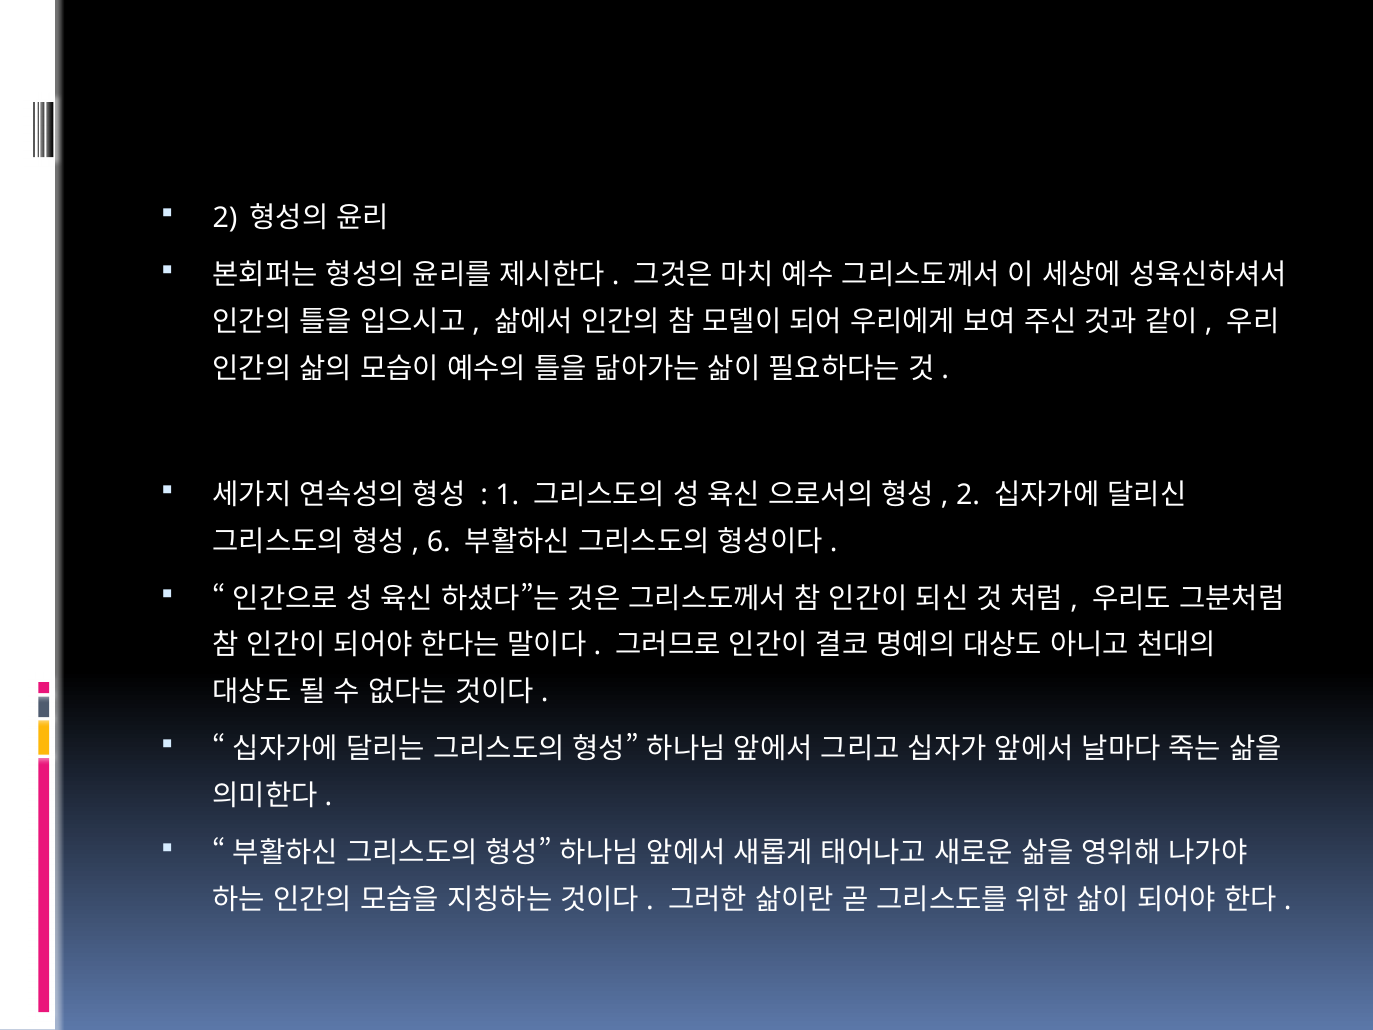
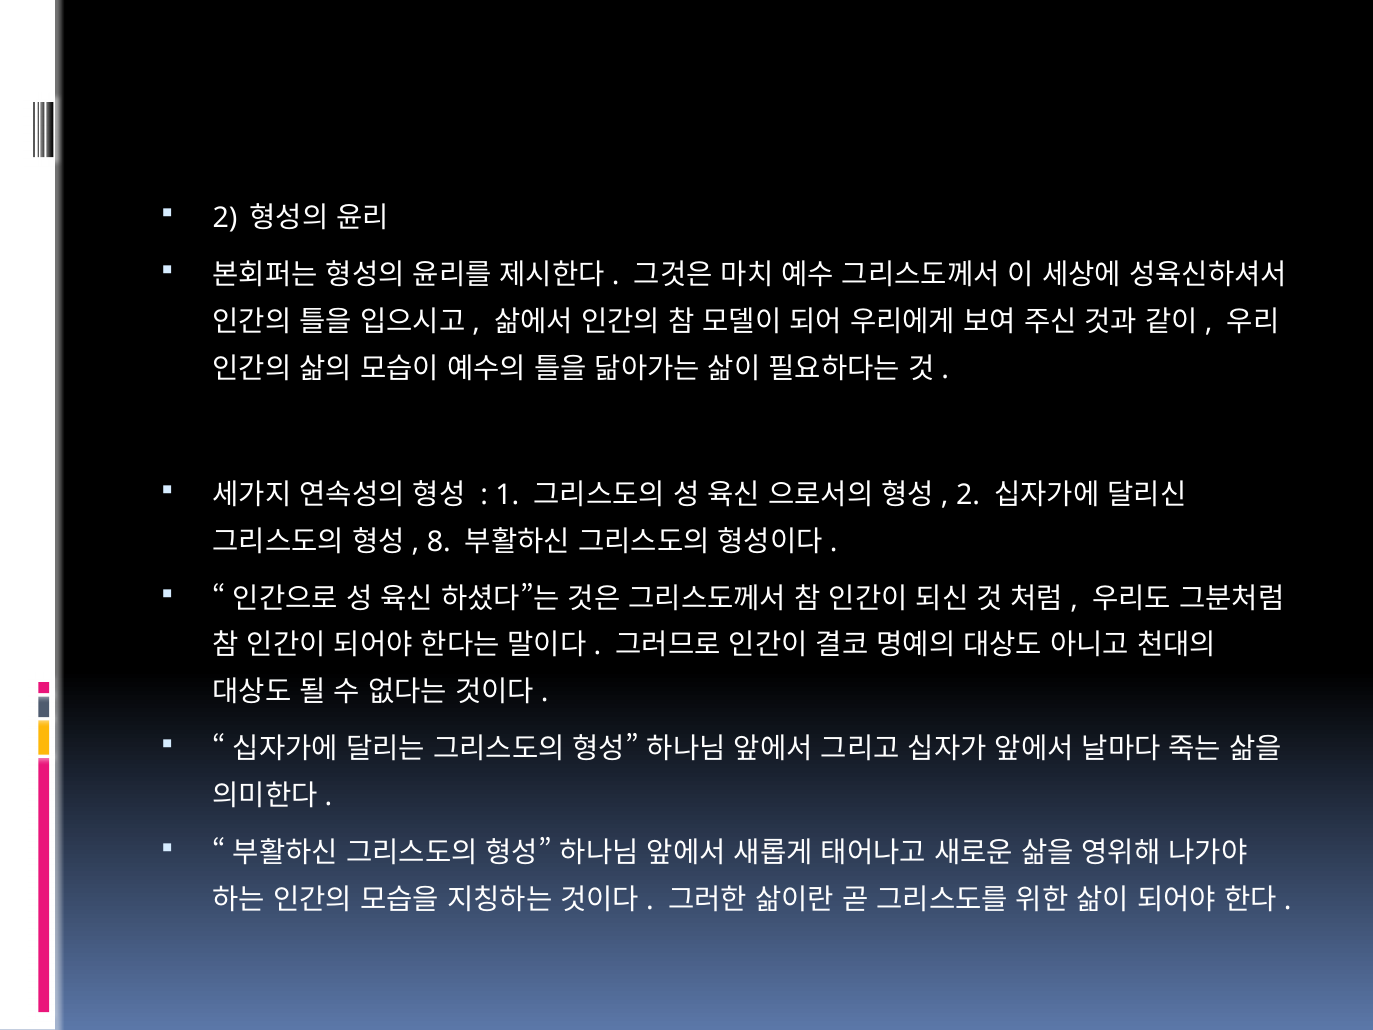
6: 6 -> 8
